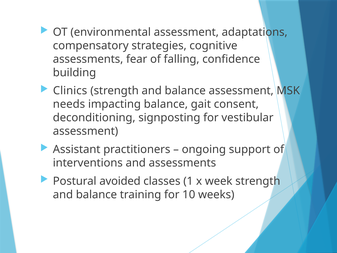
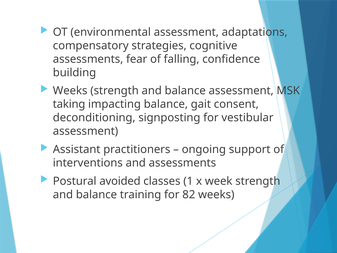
Clinics at (70, 91): Clinics -> Weeks
needs: needs -> taking
10: 10 -> 82
